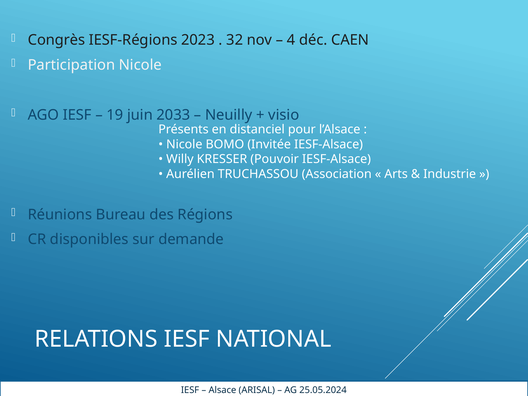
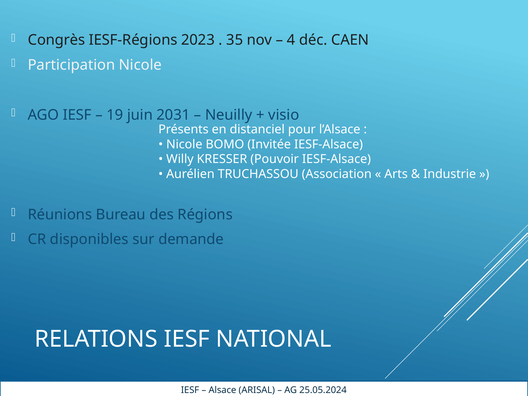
32: 32 -> 35
2033: 2033 -> 2031
